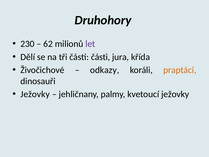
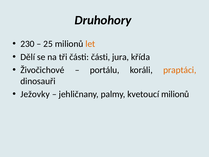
62: 62 -> 25
let colour: purple -> orange
odkazy: odkazy -> portálu
kvetoucí ježovky: ježovky -> milionů
